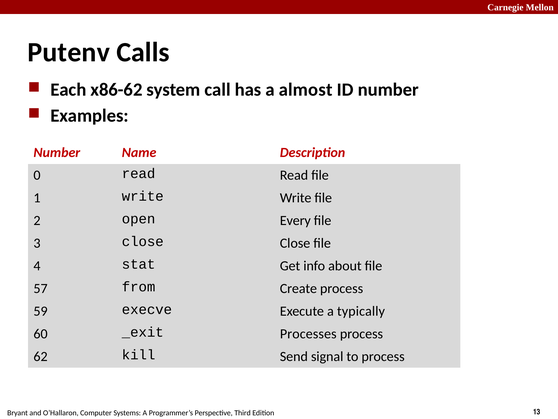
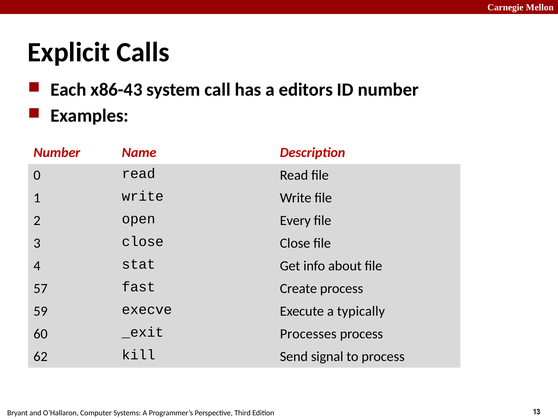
Putenv: Putenv -> Explicit
x86-62: x86-62 -> x86-43
almost: almost -> editors
from: from -> fast
